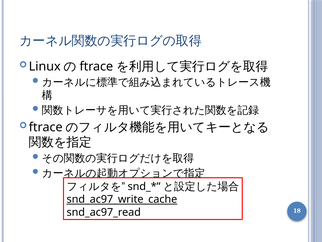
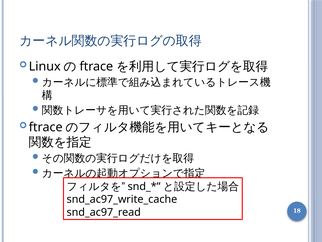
snd_ac97_write_cache underline: present -> none
